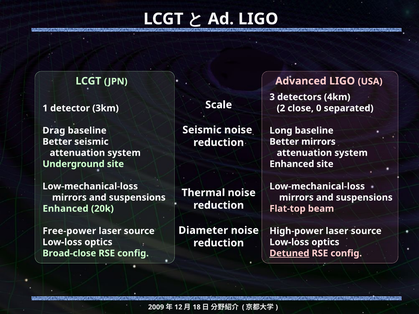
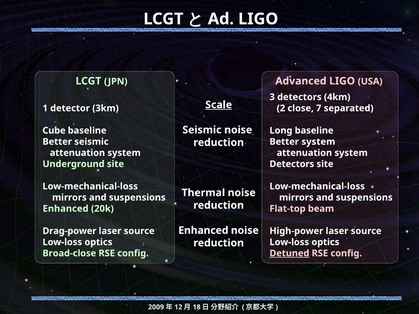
Scale underline: none -> present
0: 0 -> 7
Drag: Drag -> Cube
Better mirrors: mirrors -> system
Enhanced at (292, 164): Enhanced -> Detectors
Diameter at (203, 231): Diameter -> Enhanced
Free-power: Free-power -> Drag-power
